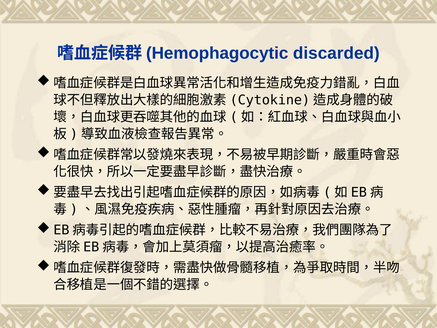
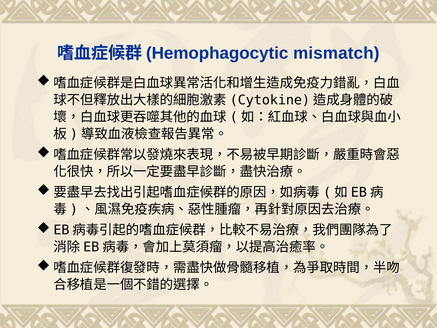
discarded: discarded -> mismatch
